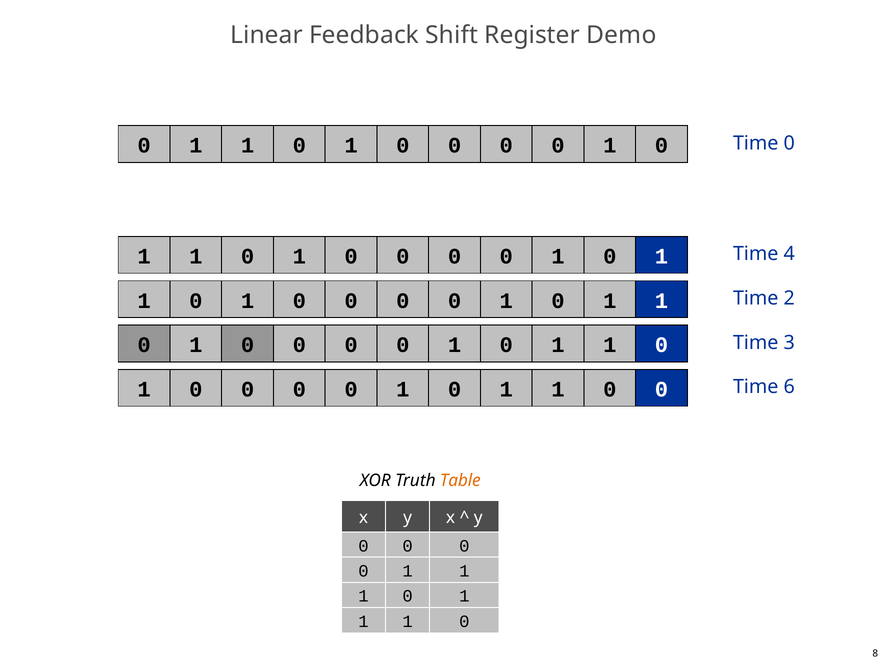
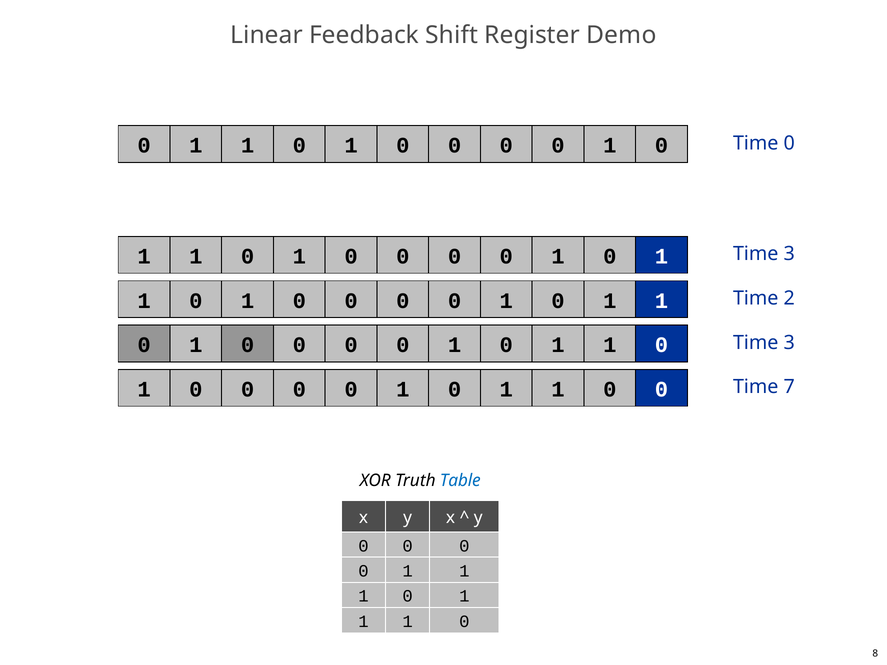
4 at (789, 254): 4 -> 3
6: 6 -> 7
Table colour: orange -> blue
